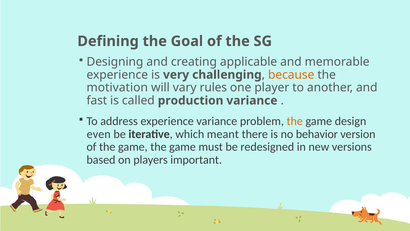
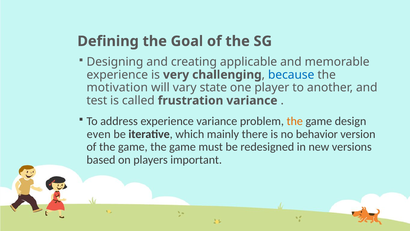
because colour: orange -> blue
rules: rules -> state
fast: fast -> test
production: production -> frustration
meant: meant -> mainly
